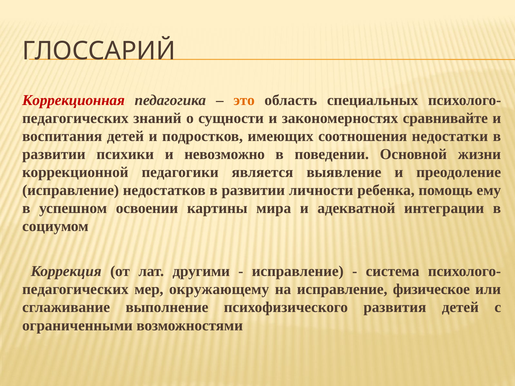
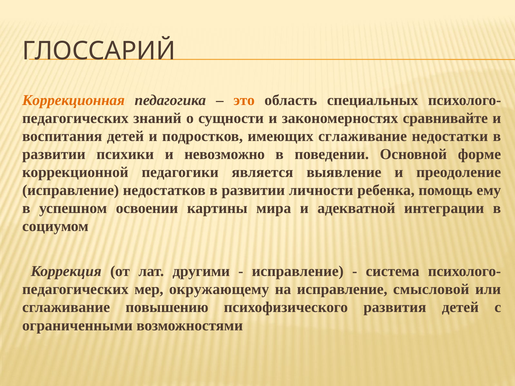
Коррекционная colour: red -> orange
имеющих соотношения: соотношения -> сглаживание
жизни: жизни -> форме
физическое: физическое -> смысловой
выполнение: выполнение -> повышению
